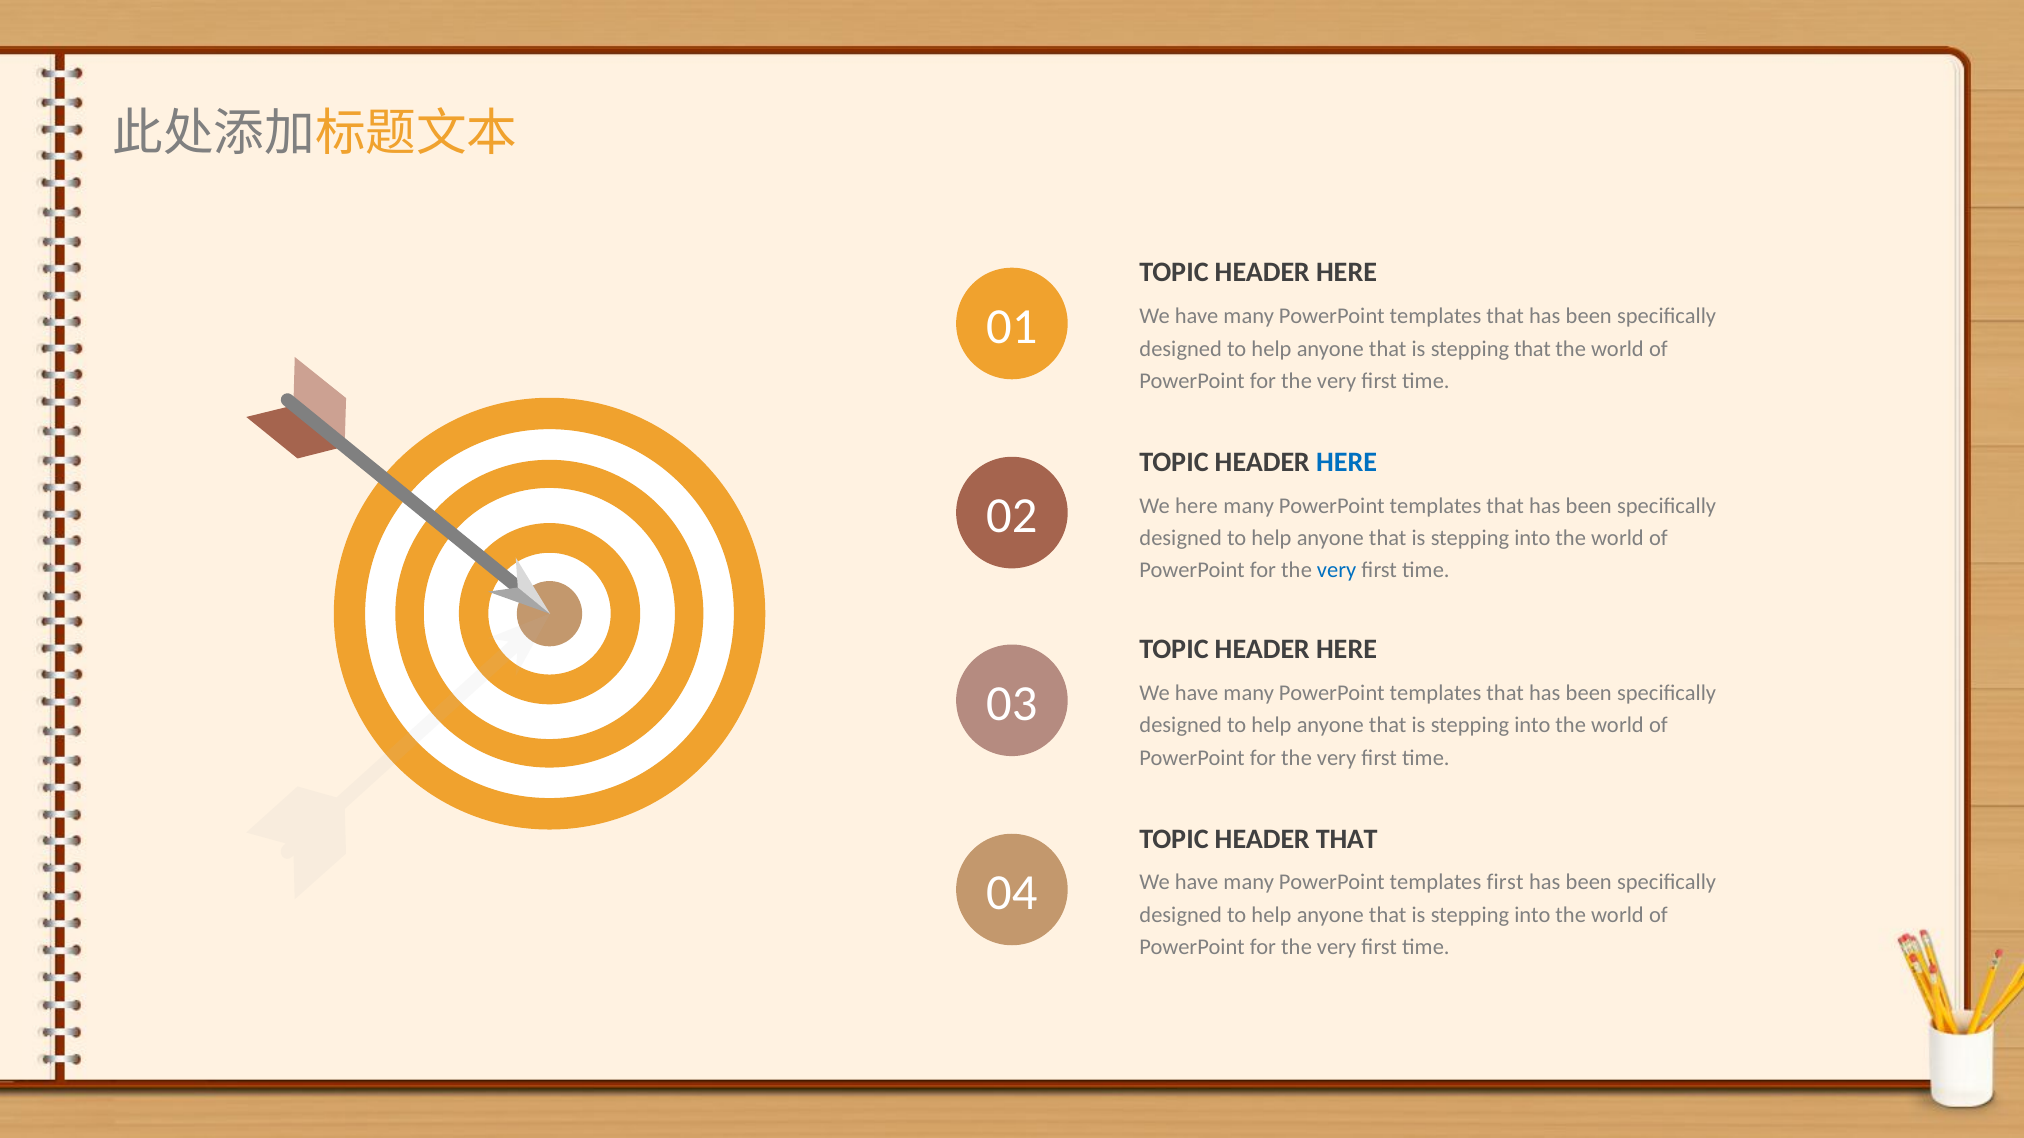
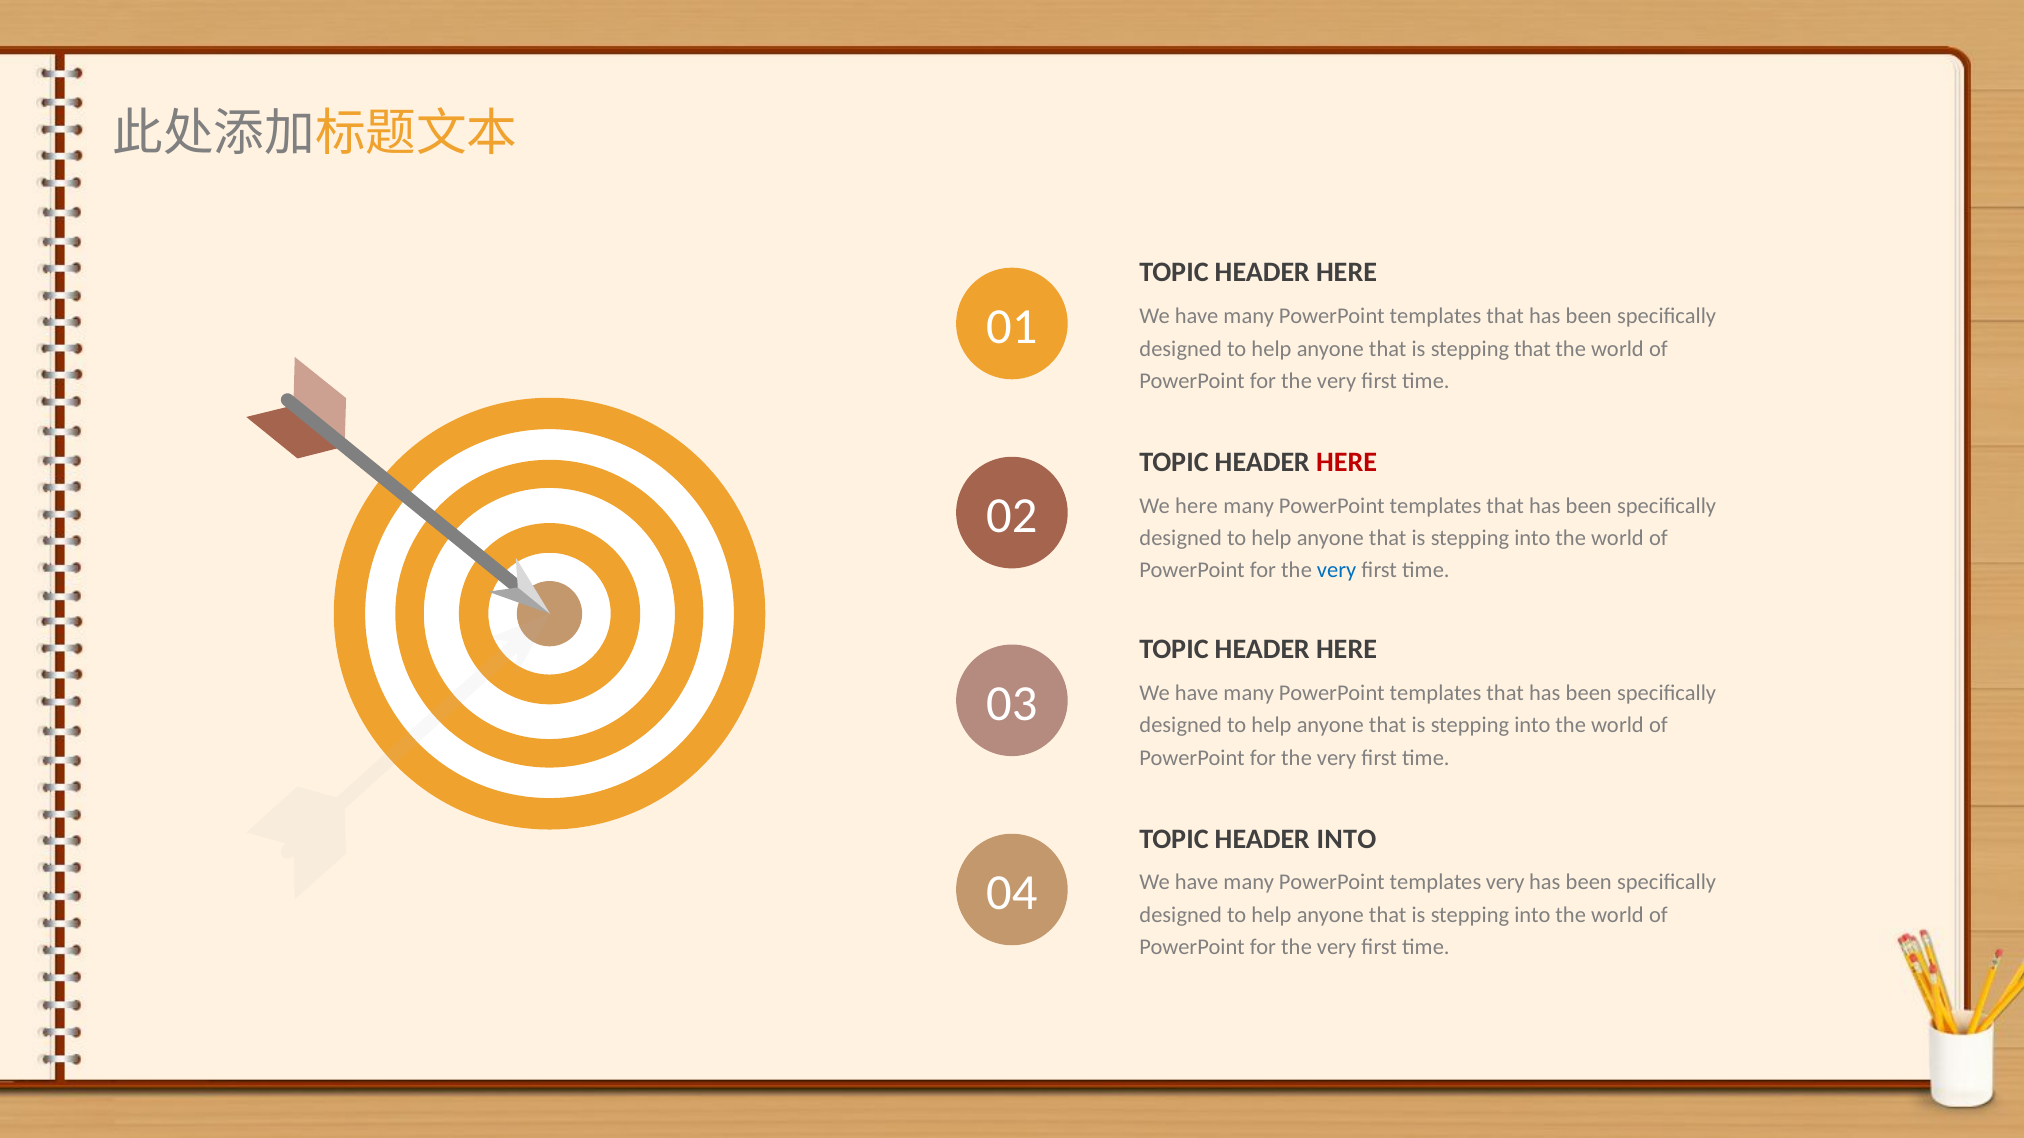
HERE at (1347, 462) colour: blue -> red
HEADER THAT: THAT -> INTO
templates first: first -> very
